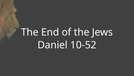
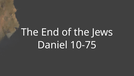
10-52: 10-52 -> 10-75
